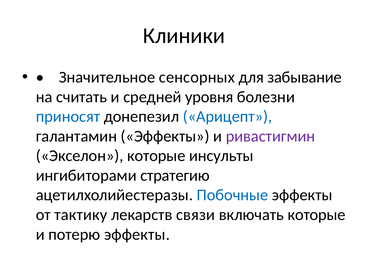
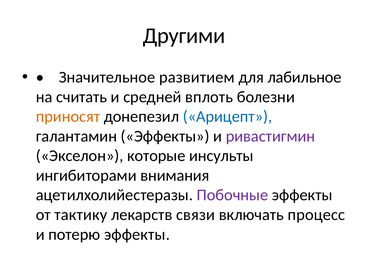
Клиники: Клиники -> Другими
сенсорных: сенсорных -> развитием
забывание: забывание -> лабильное
уровня: уровня -> вплоть
приносят colour: blue -> orange
стратегию: стратегию -> внимания
Побочные colour: blue -> purple
включать которые: которые -> процесс
